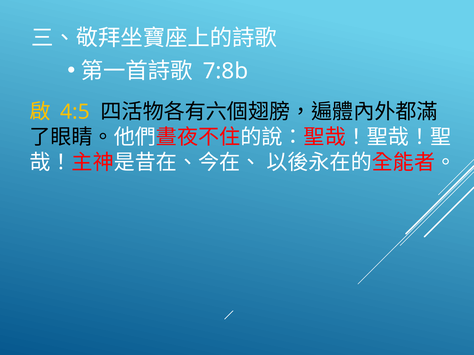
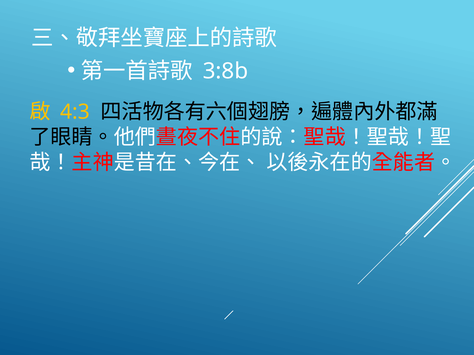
7:8b: 7:8b -> 3:8b
4:5: 4:5 -> 4:3
